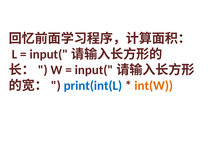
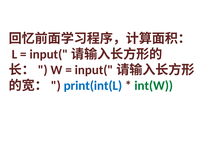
int(W colour: orange -> green
